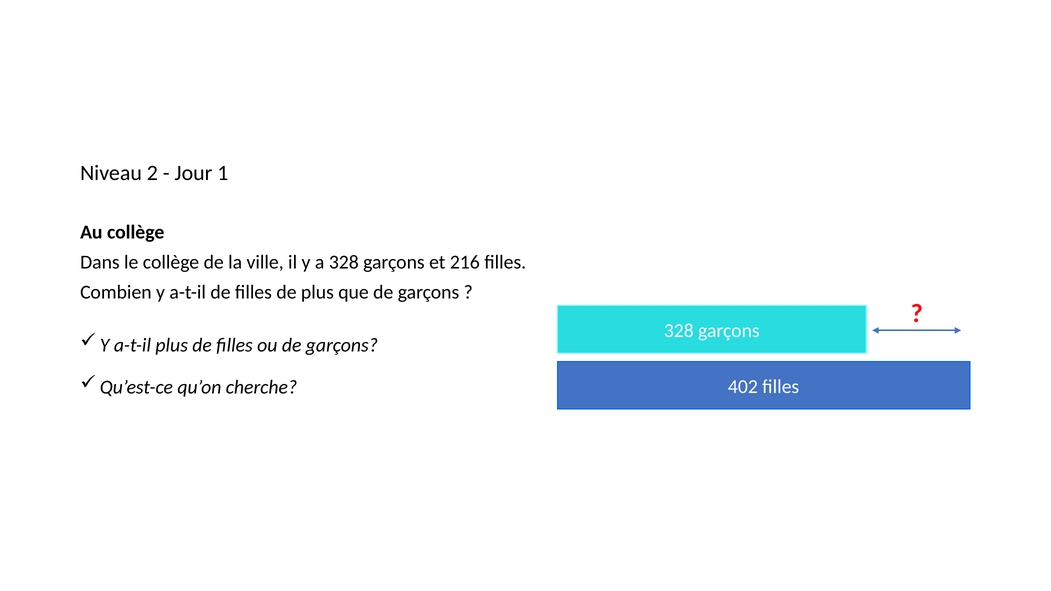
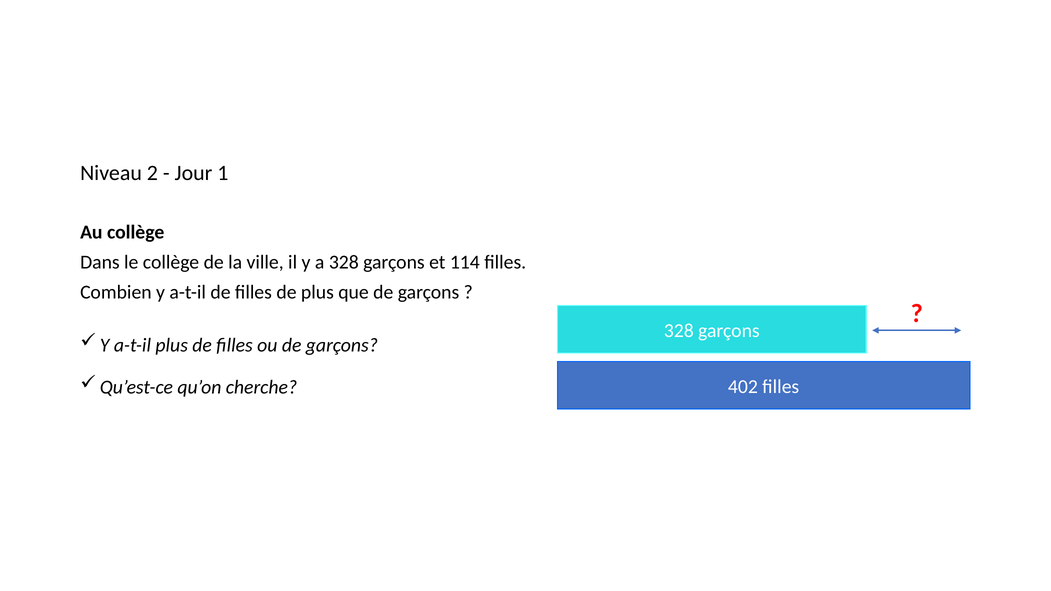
216: 216 -> 114
